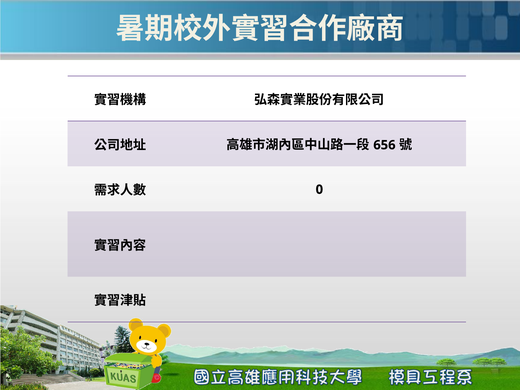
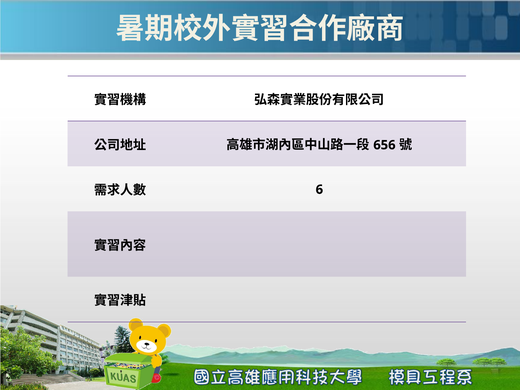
0: 0 -> 6
